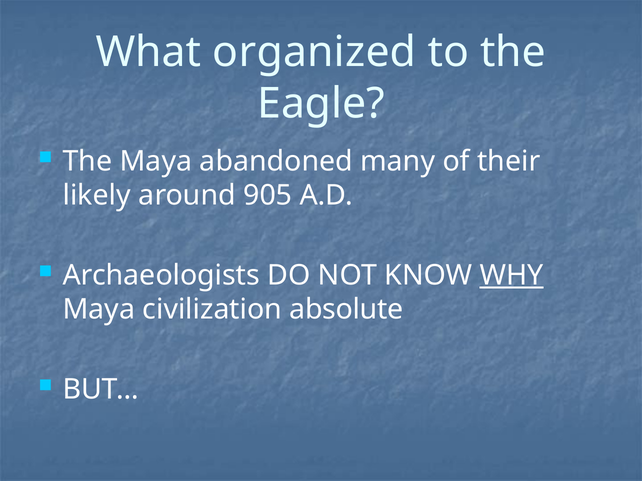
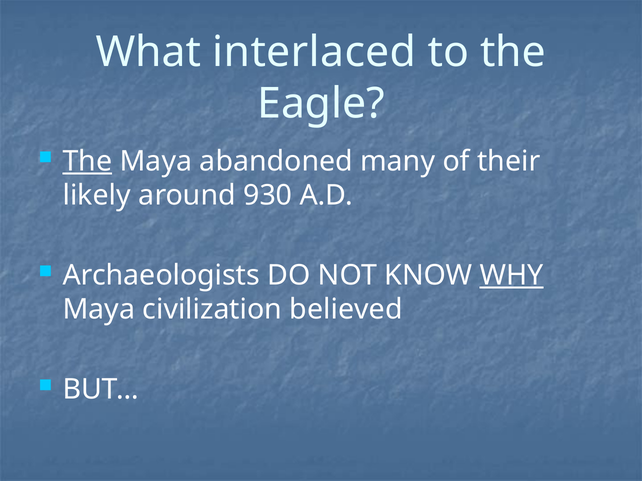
organized: organized -> interlaced
The at (87, 161) underline: none -> present
905: 905 -> 930
absolute: absolute -> believed
